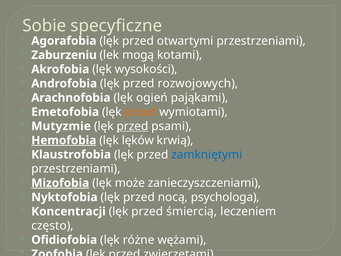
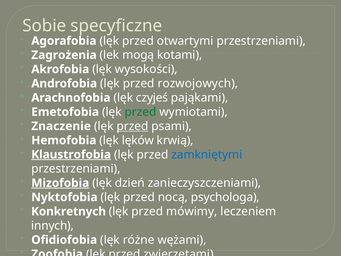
Zaburzeniu: Zaburzeniu -> Zagrożenia
ogień: ogień -> czyjeś
przed at (141, 112) colour: orange -> green
Mutyzmie: Mutyzmie -> Znaczenie
Hemofobia underline: present -> none
Klaustrofobia underline: none -> present
może: może -> dzień
Koncentracji: Koncentracji -> Konkretnych
śmiercią: śmiercią -> mówimy
często: często -> innych
